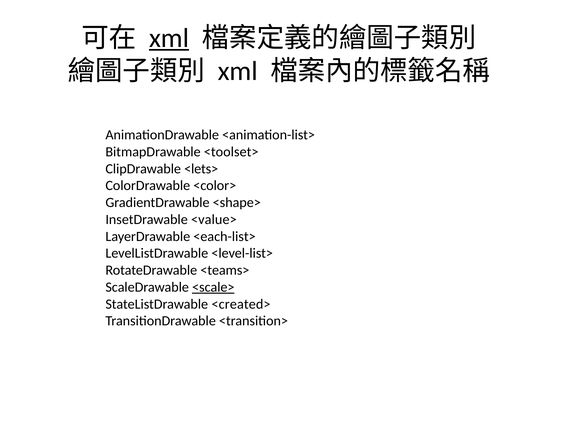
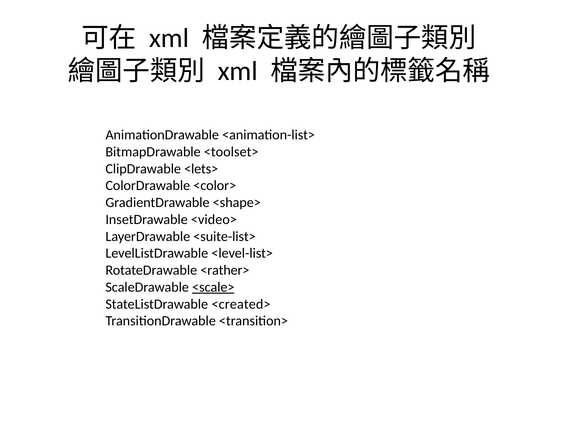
xml at (169, 38) underline: present -> none
<value>: <value> -> <video>
<each-list>: <each-list> -> <suite-list>
<teams>: <teams> -> <rather>
